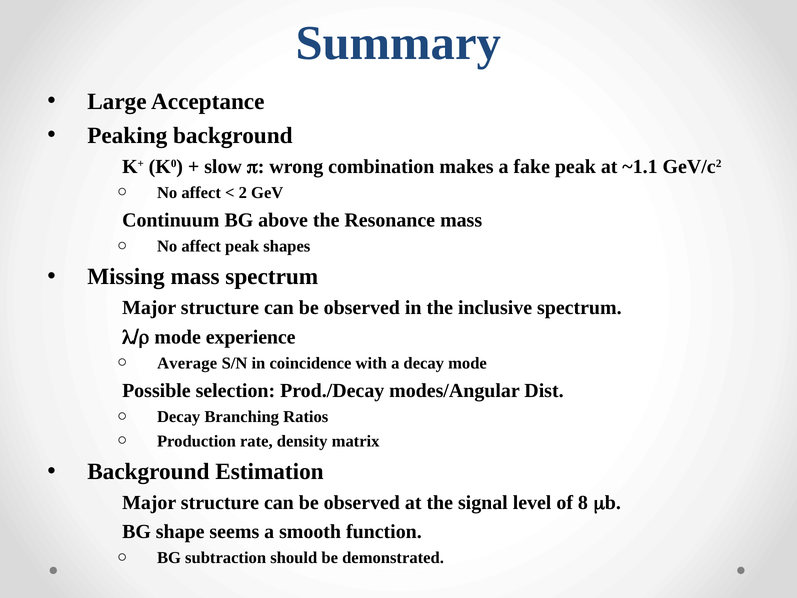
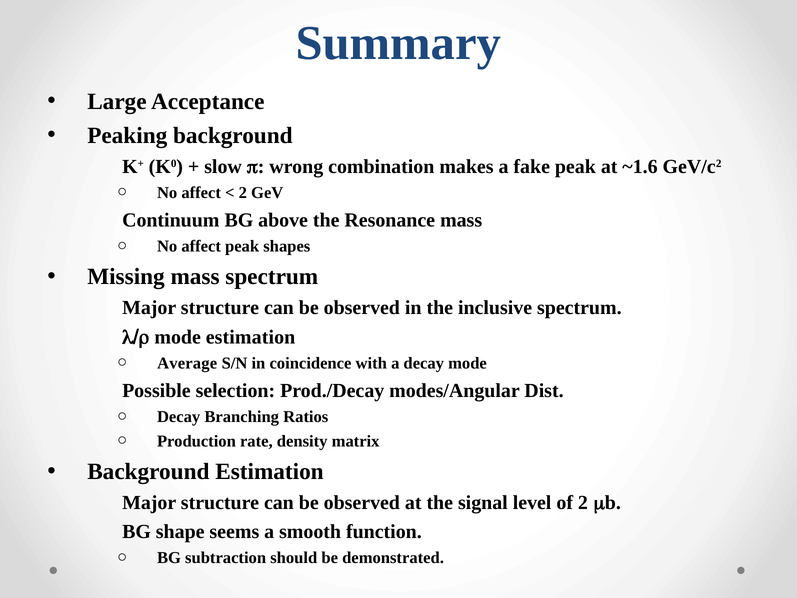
~1.1: ~1.1 -> ~1.6
mode experience: experience -> estimation
of 8: 8 -> 2
